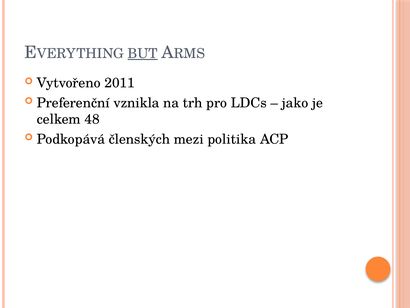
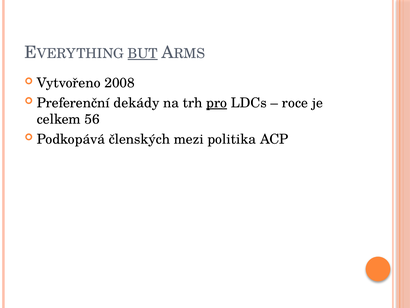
2011: 2011 -> 2008
vznikla: vznikla -> dekády
pro underline: none -> present
jako: jako -> roce
48: 48 -> 56
